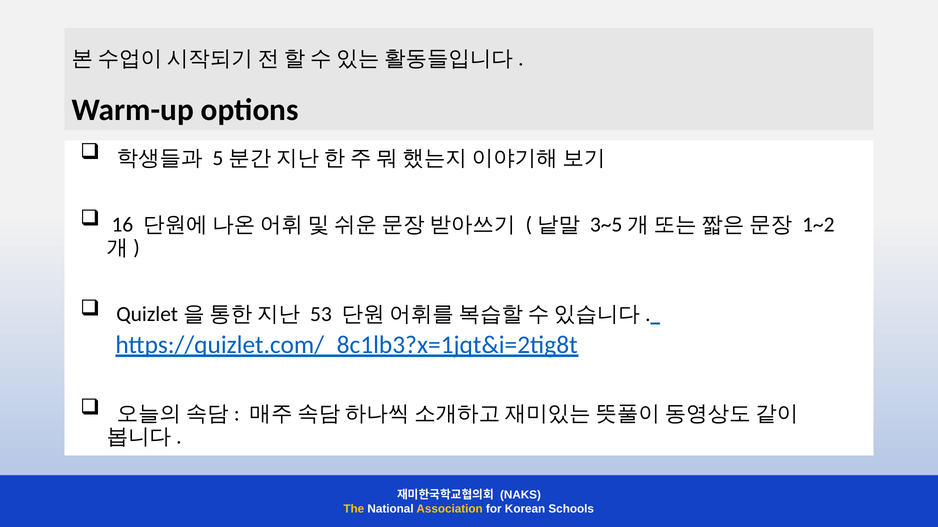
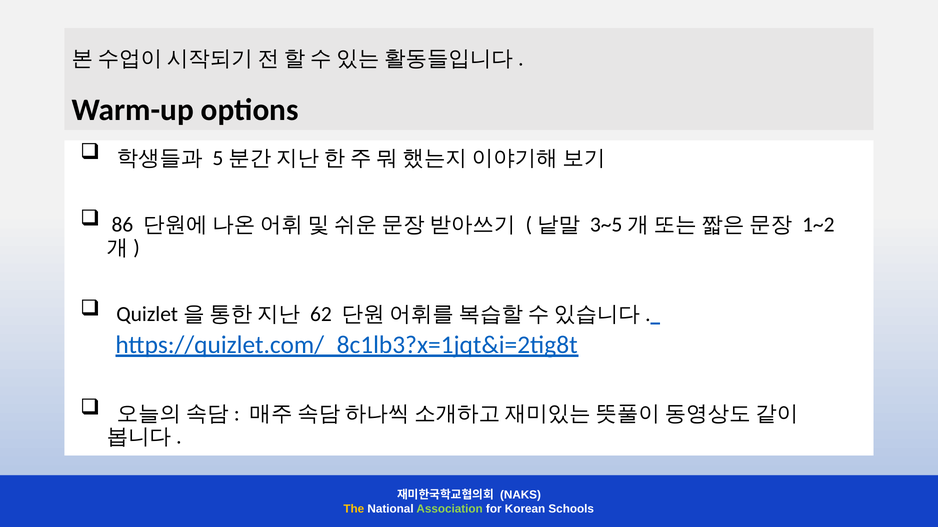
16: 16 -> 86
53: 53 -> 62
Association colour: yellow -> light green
